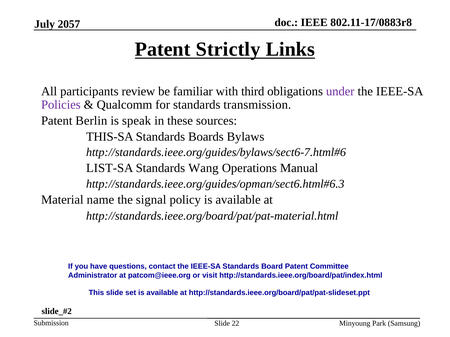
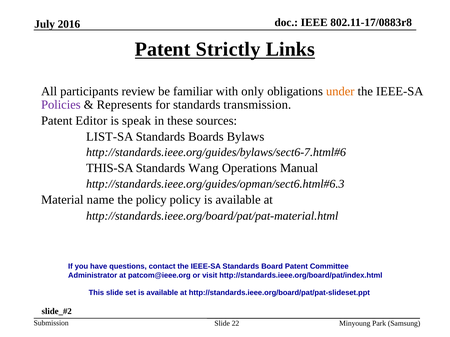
2057: 2057 -> 2016
third: third -> only
under colour: purple -> orange
Qualcomm: Qualcomm -> Represents
Berlin: Berlin -> Editor
THIS-SA: THIS-SA -> LIST-SA
LIST-SA: LIST-SA -> THIS-SA
the signal: signal -> policy
